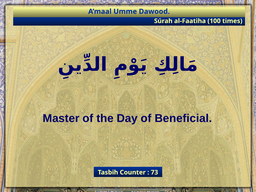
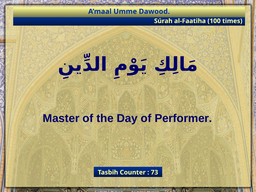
Beneficial: Beneficial -> Performer
